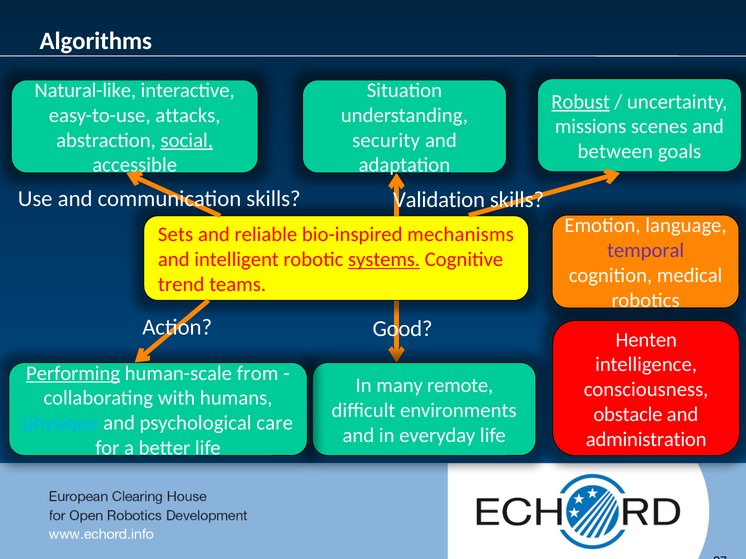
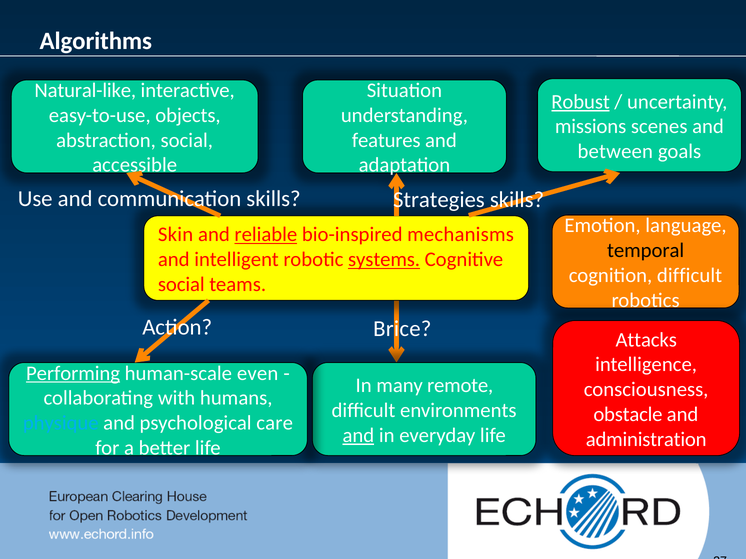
attacks: attacks -> objects
social at (187, 140) underline: present -> none
security: security -> features
Validation: Validation -> Strategies
Sets: Sets -> Skin
reliable underline: none -> present
temporal colour: purple -> black
cognition medical: medical -> difficult
trend at (181, 285): trend -> social
Good: Good -> Brice
Henten: Henten -> Attacks
from: from -> even
and at (358, 436) underline: none -> present
